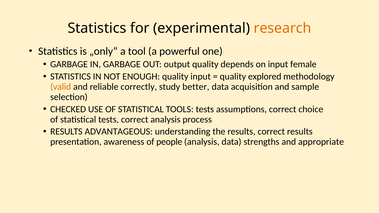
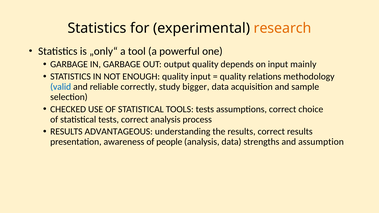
female: female -> mainly
explored: explored -> relations
valid colour: orange -> blue
better: better -> bigger
appropriate: appropriate -> assumption
